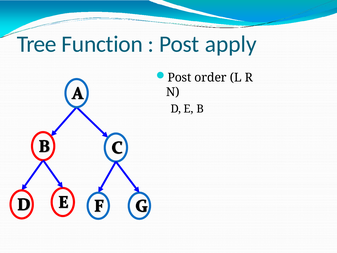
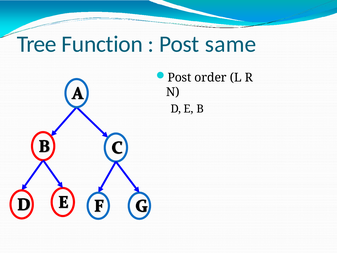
apply: apply -> same
